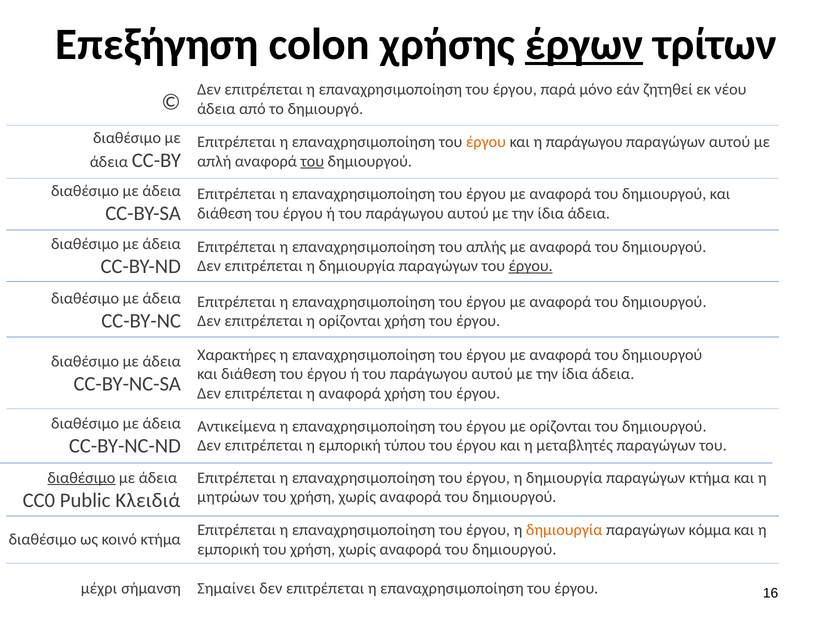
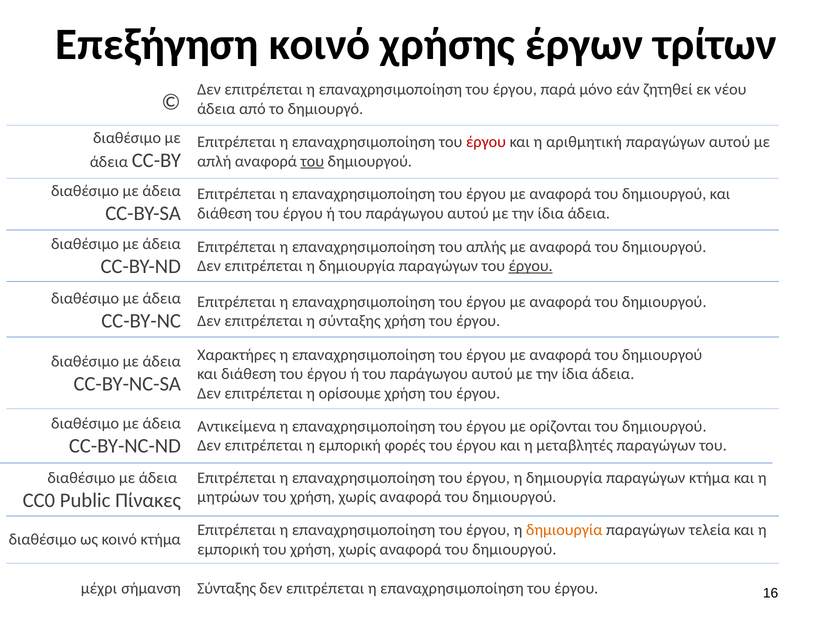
Επεξήγηση colon: colon -> κοινό
έργων underline: present -> none
έργου at (486, 142) colour: orange -> red
η παράγωγου: παράγωγου -> αριθμητική
η ορίζονται: ορίζονται -> σύνταξης
η αναφορά: αναφορά -> ορίσουμε
τύπου: τύπου -> φορές
διαθέσιμο at (81, 478) underline: present -> none
Κλειδιά: Κλειδιά -> Πίνακες
κόμμα: κόμμα -> τελεία
σήμανση Σημαίνει: Σημαίνει -> Σύνταξης
